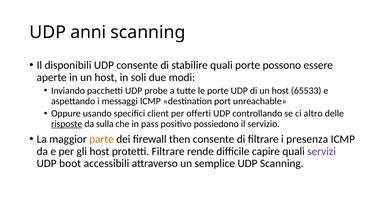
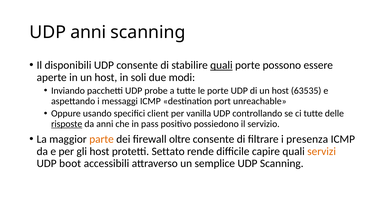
quali at (221, 65) underline: none -> present
65533: 65533 -> 63535
offerti: offerti -> vanilla
ci altro: altro -> tutte
da sulla: sulla -> anni
then: then -> oltre
protetti Filtrare: Filtrare -> Settato
servizi colour: purple -> orange
